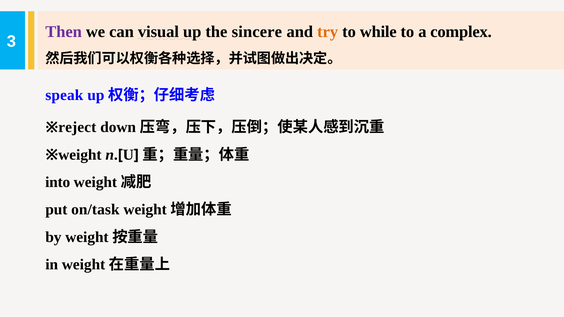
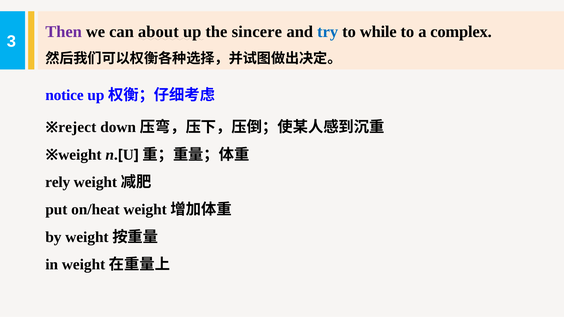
visual: visual -> about
try colour: orange -> blue
speak: speak -> notice
into: into -> rely
on/task: on/task -> on/heat
